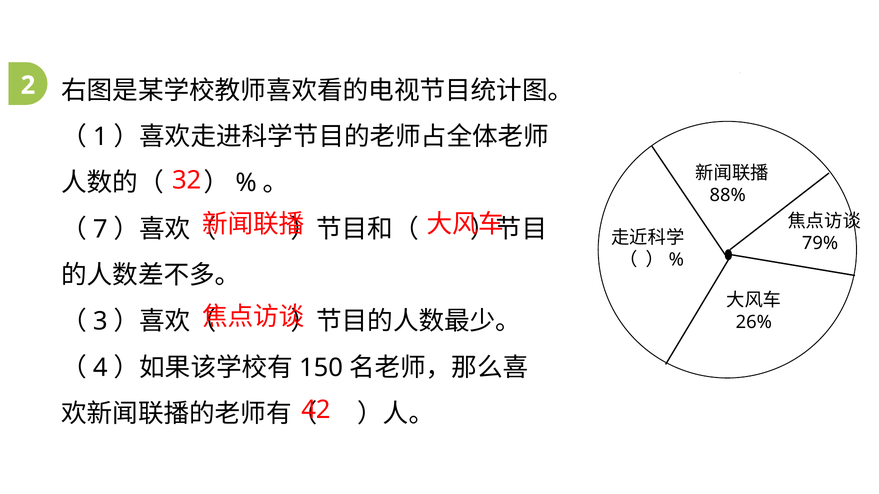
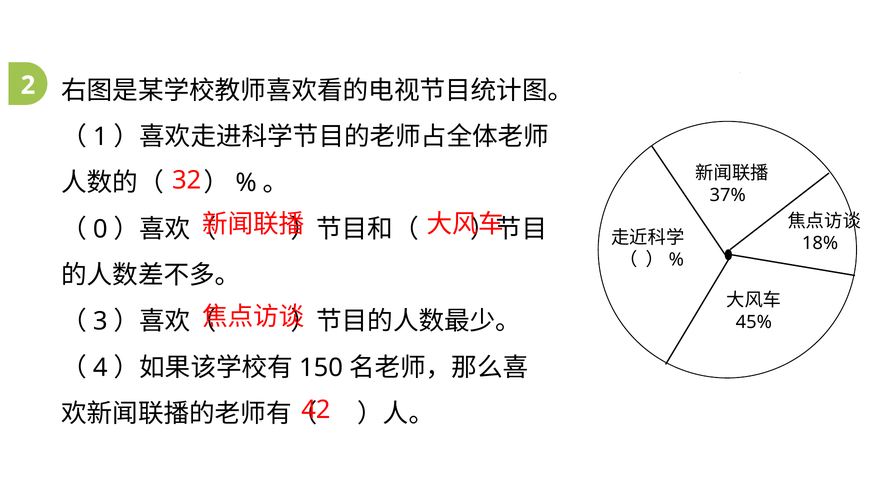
88%: 88% -> 37%
7: 7 -> 0
79%: 79% -> 18%
26%: 26% -> 45%
